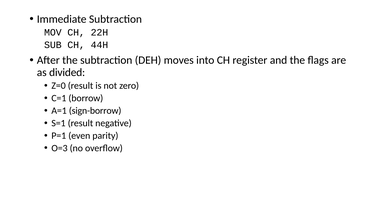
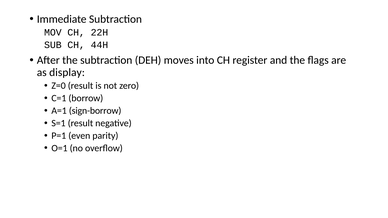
divided: divided -> display
O=3: O=3 -> O=1
